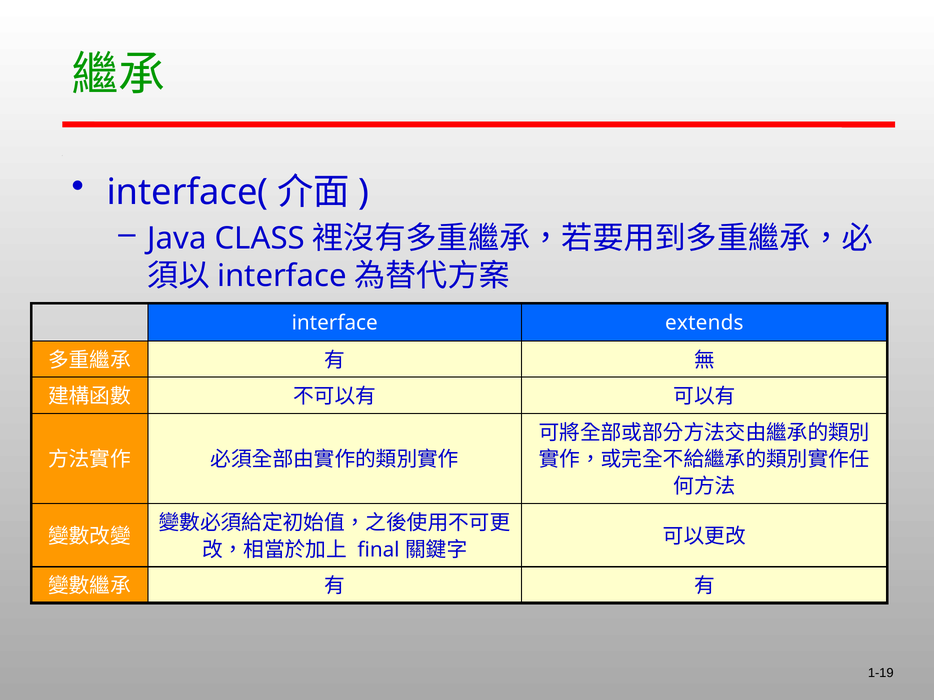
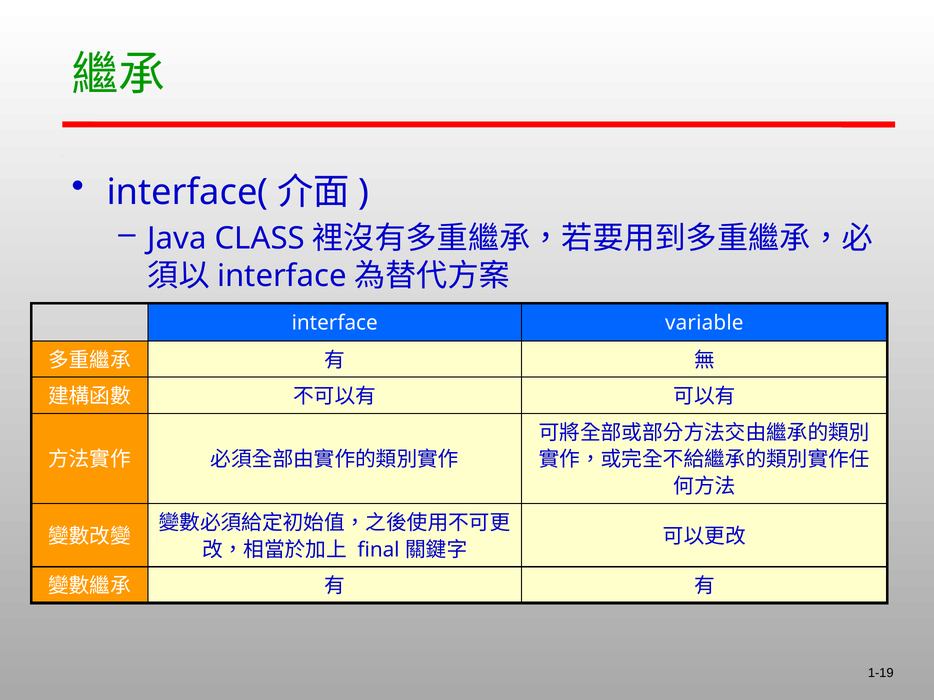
extends: extends -> variable
